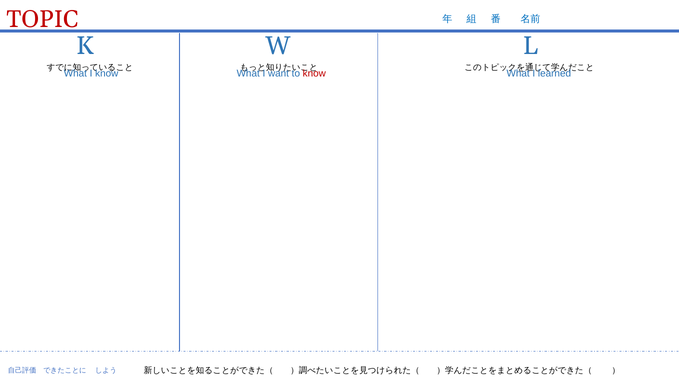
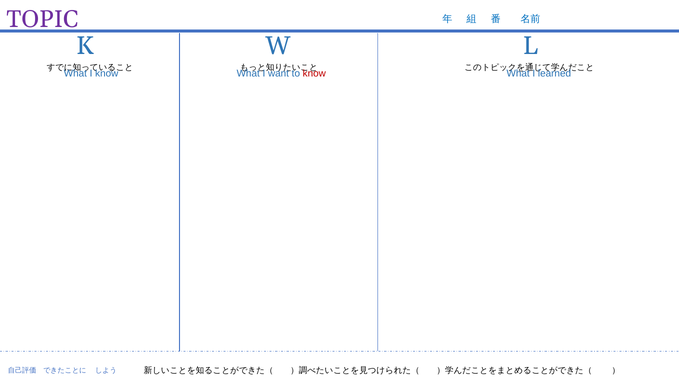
TOPIC colour: red -> purple
